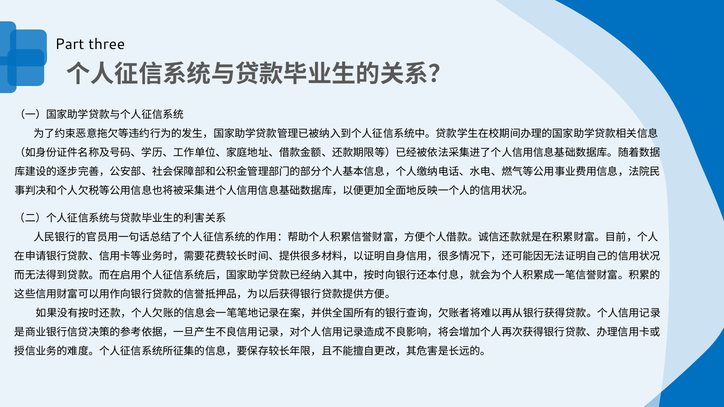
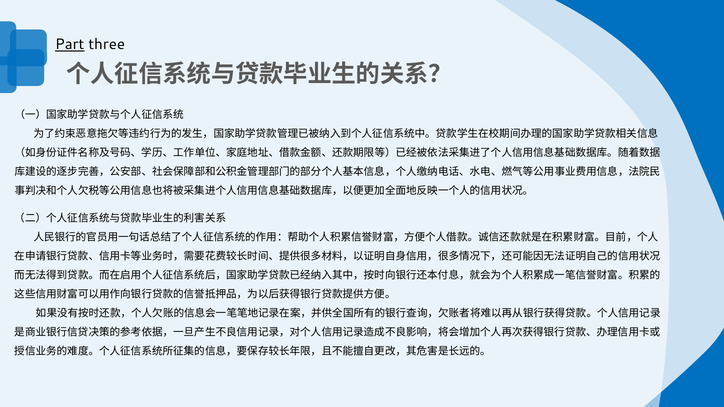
Part underline: none -> present
